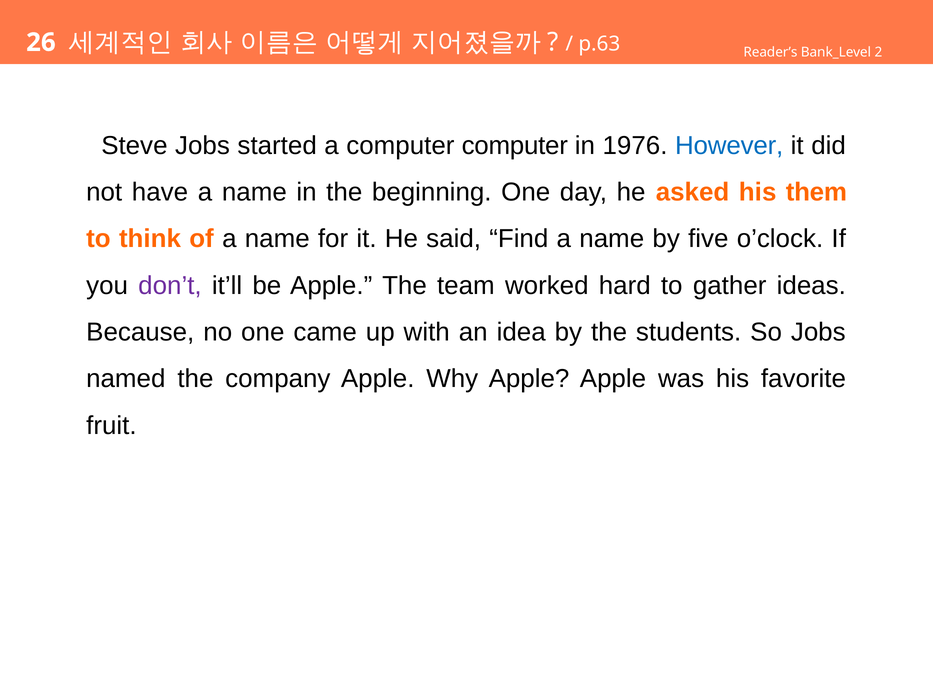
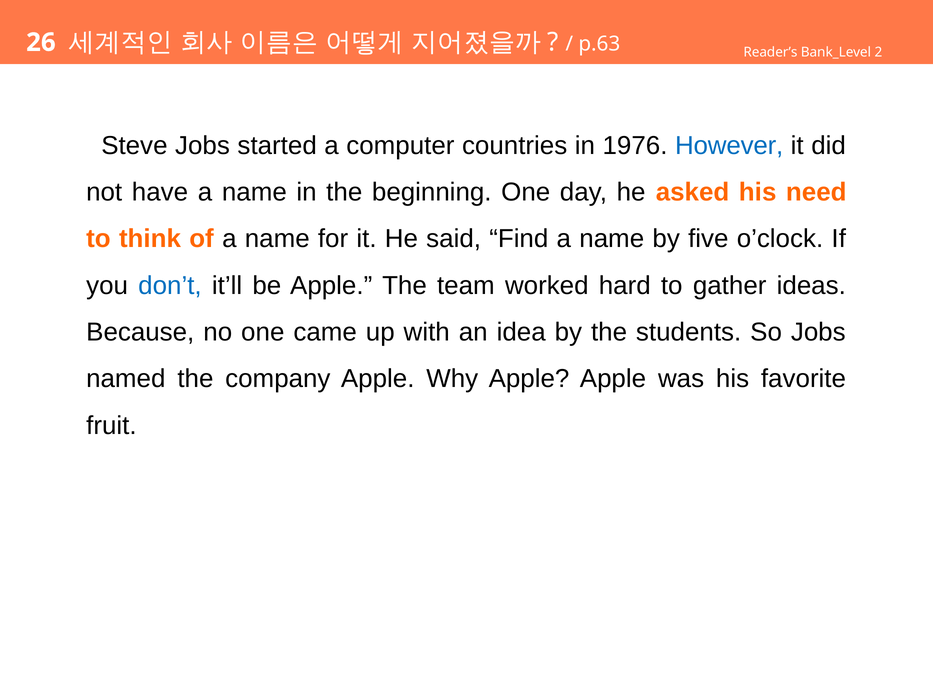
computer computer: computer -> countries
them: them -> need
don’t colour: purple -> blue
